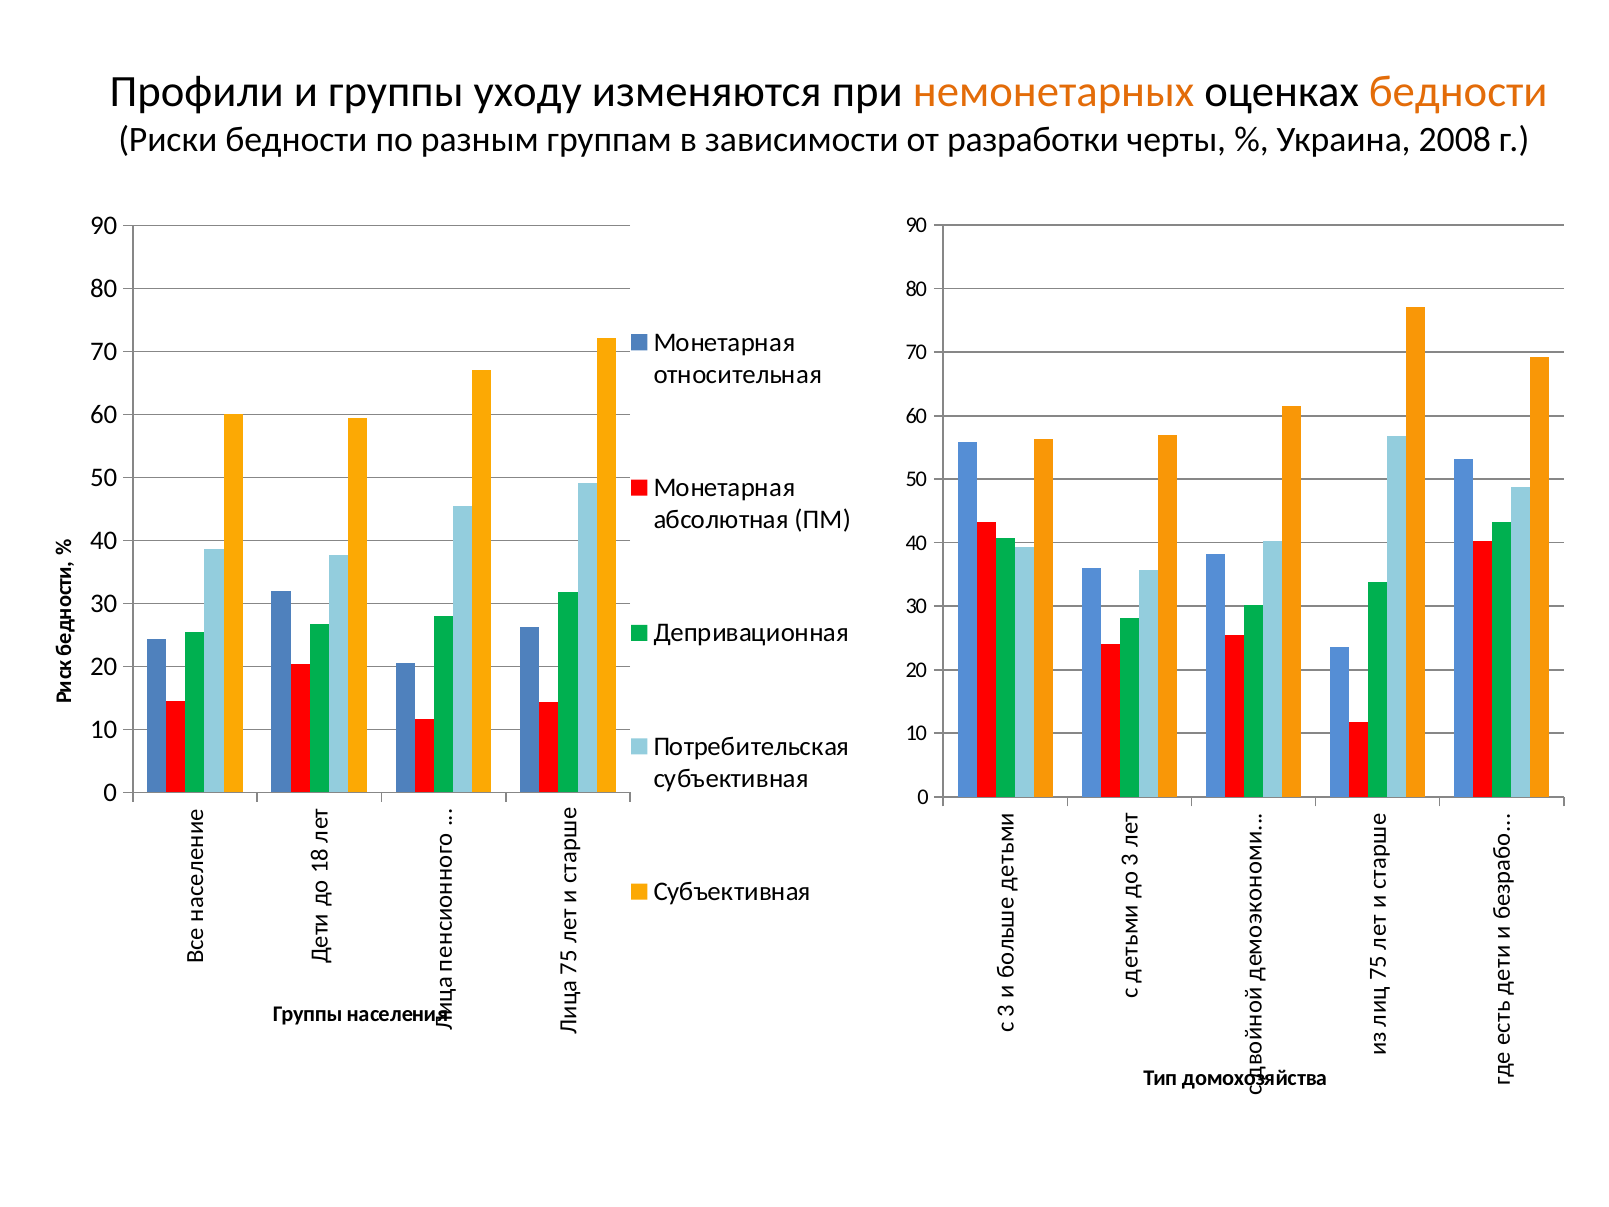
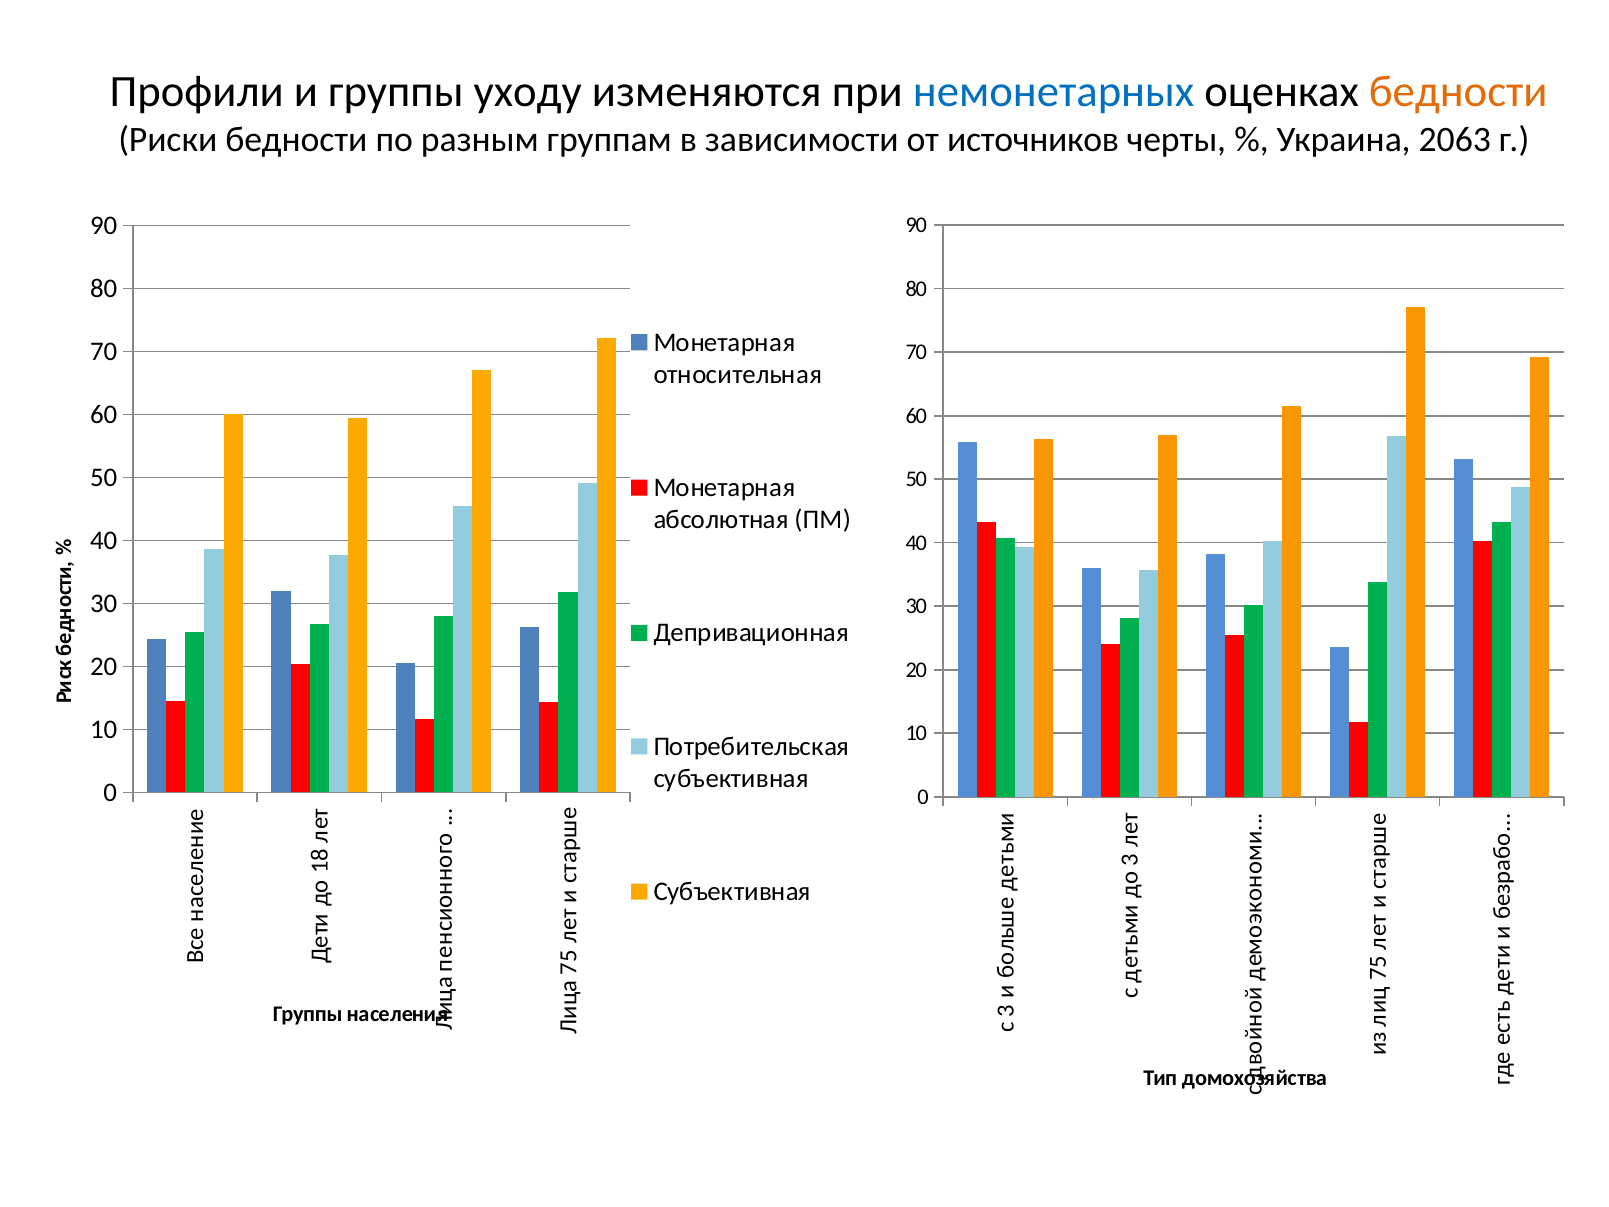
немонетарных colour: orange -> blue
разработки: разработки -> источников
2008: 2008 -> 2063
